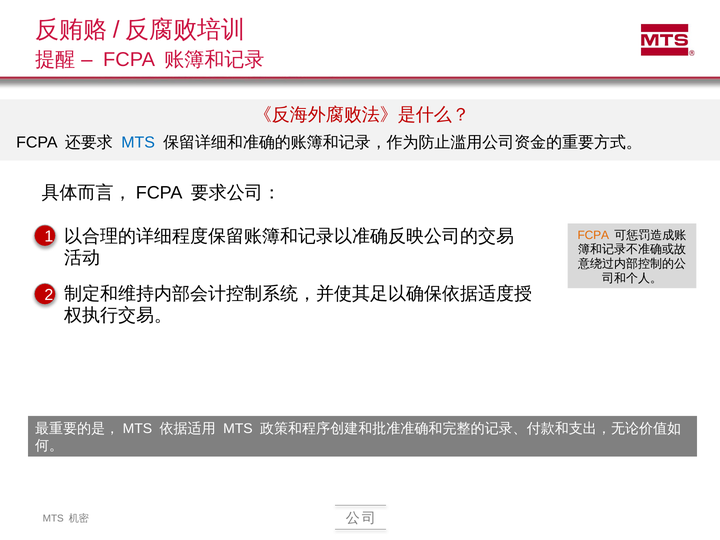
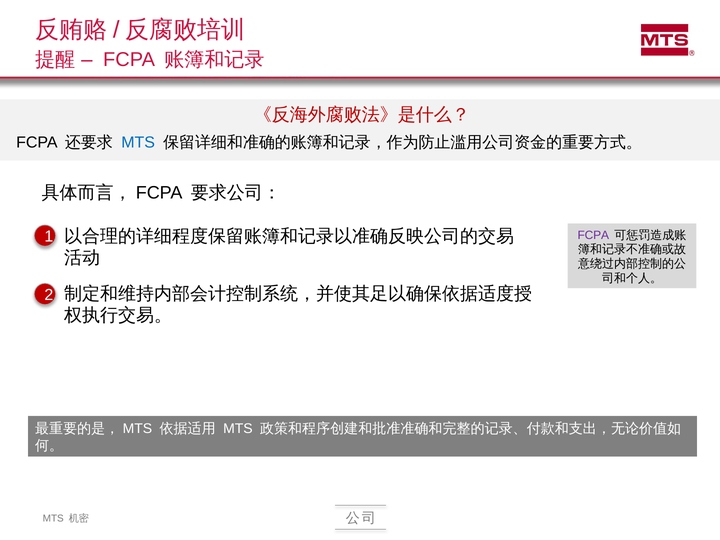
FCPA at (593, 235) colour: orange -> purple
